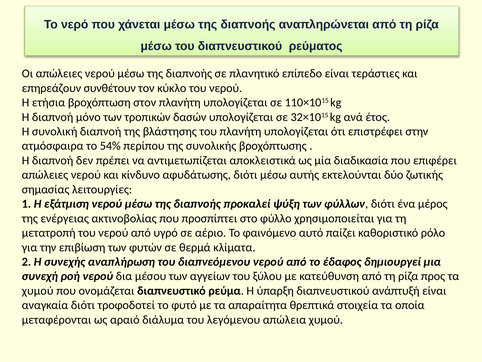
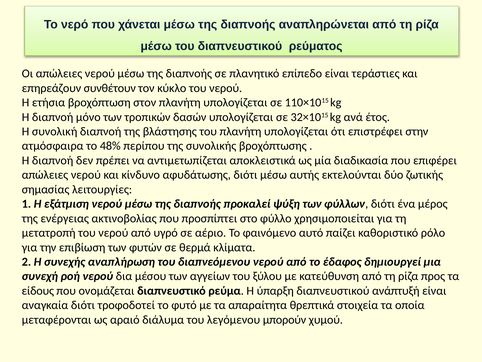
54%: 54% -> 48%
χυμού at (38, 290): χυμού -> είδους
απώλεια: απώλεια -> μπορούν
